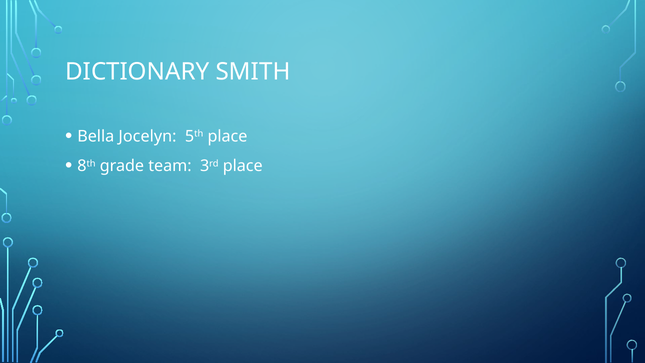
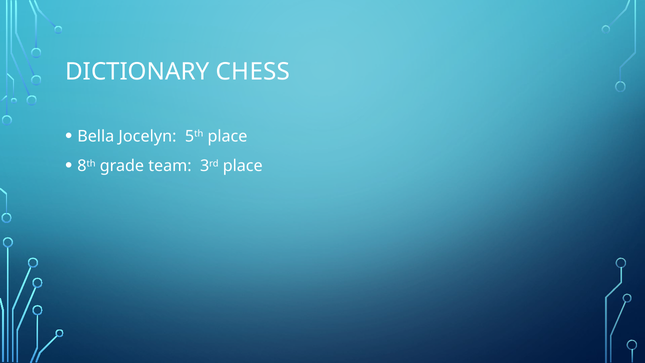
SMITH: SMITH -> CHESS
